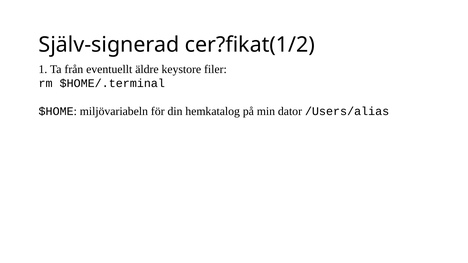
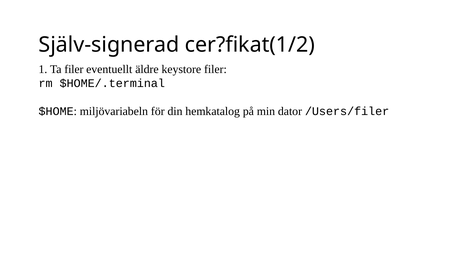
Ta från: från -> filer
/Users/alias: /Users/alias -> /Users/filer
